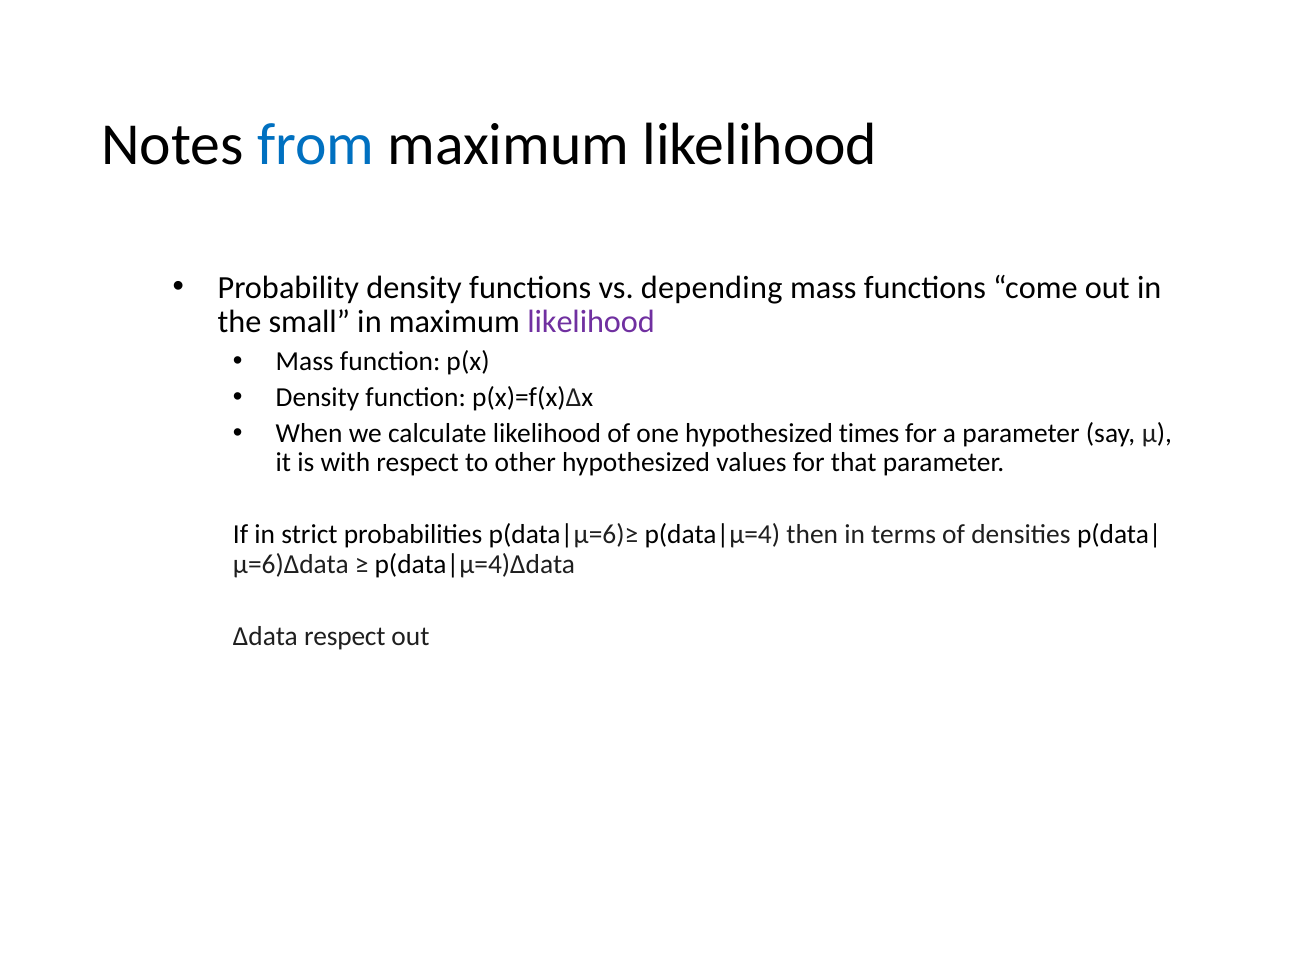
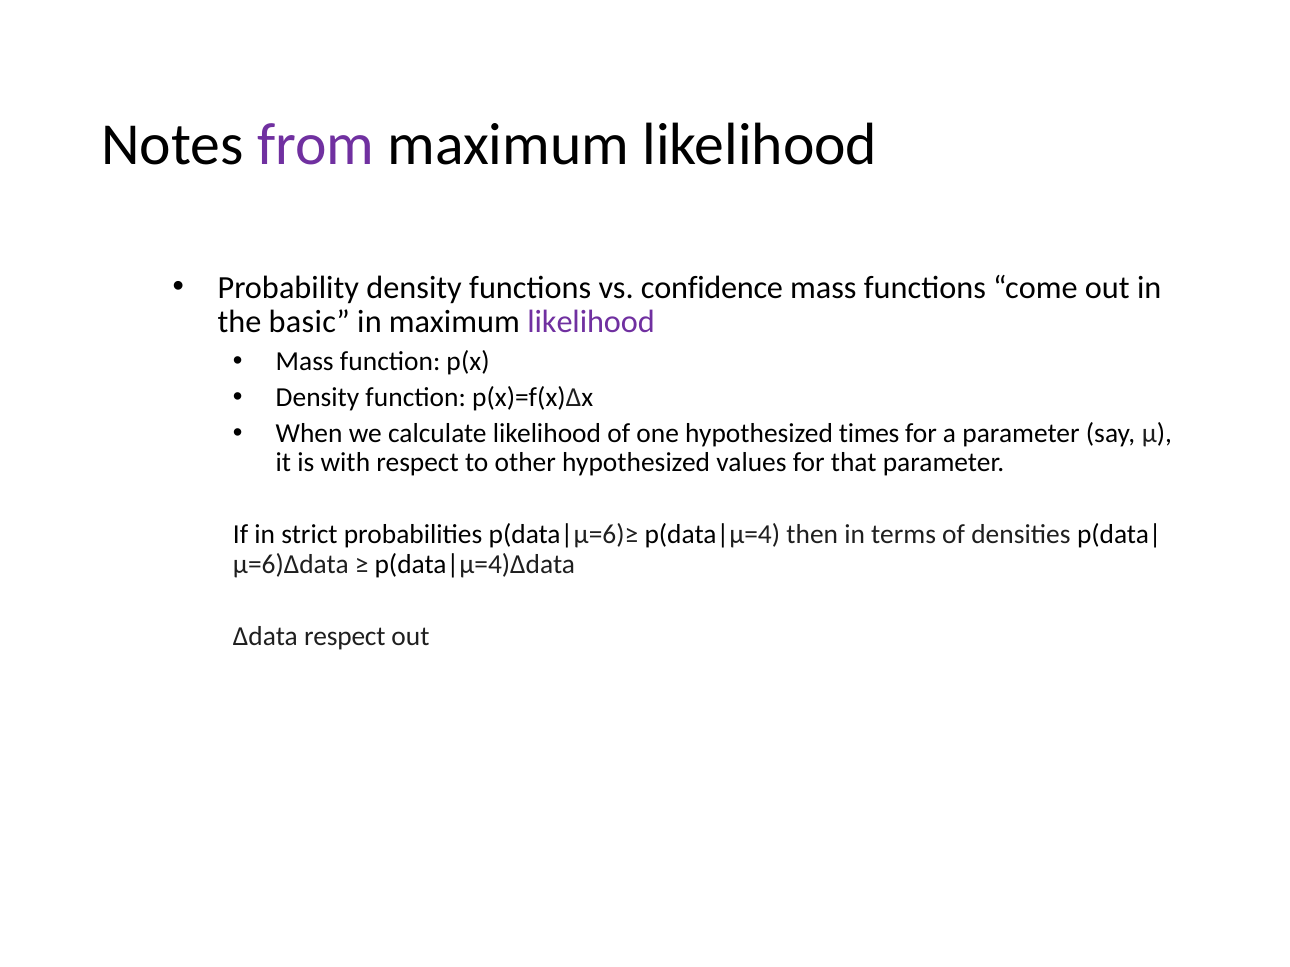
from colour: blue -> purple
depending: depending -> confidence
small: small -> basic
